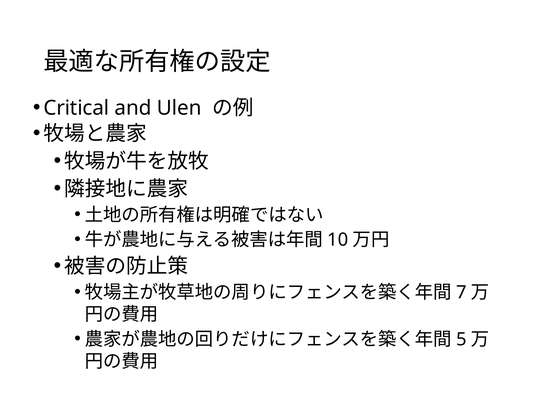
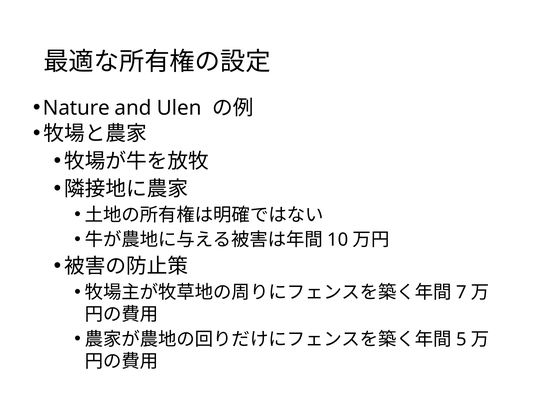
Critical: Critical -> Nature
